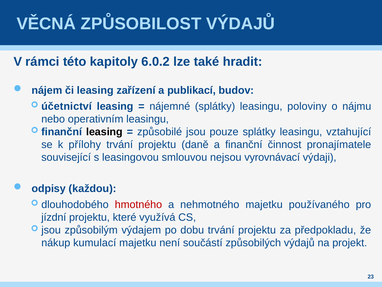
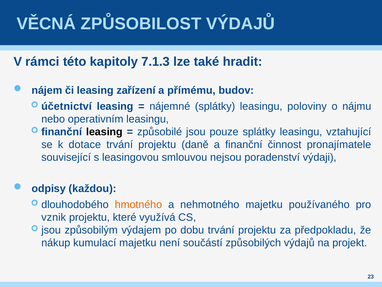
6.0.2: 6.0.2 -> 7.1.3
publikací: publikací -> přímému
přílohy: přílohy -> dotace
vyrovnávací: vyrovnávací -> poradenství
hmotného colour: red -> orange
jízdní: jízdní -> vznik
